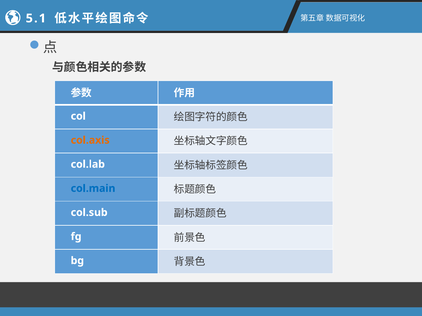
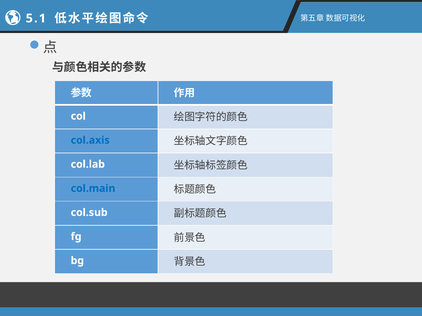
col.axis colour: orange -> blue
